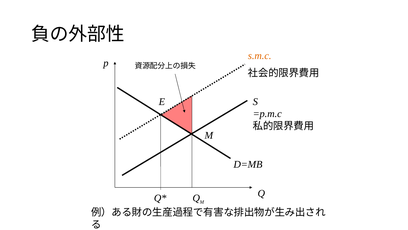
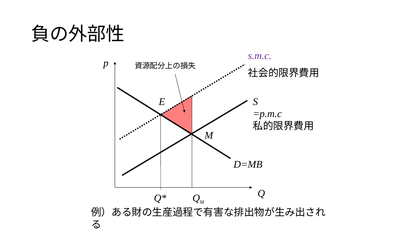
s.m.c colour: orange -> purple
